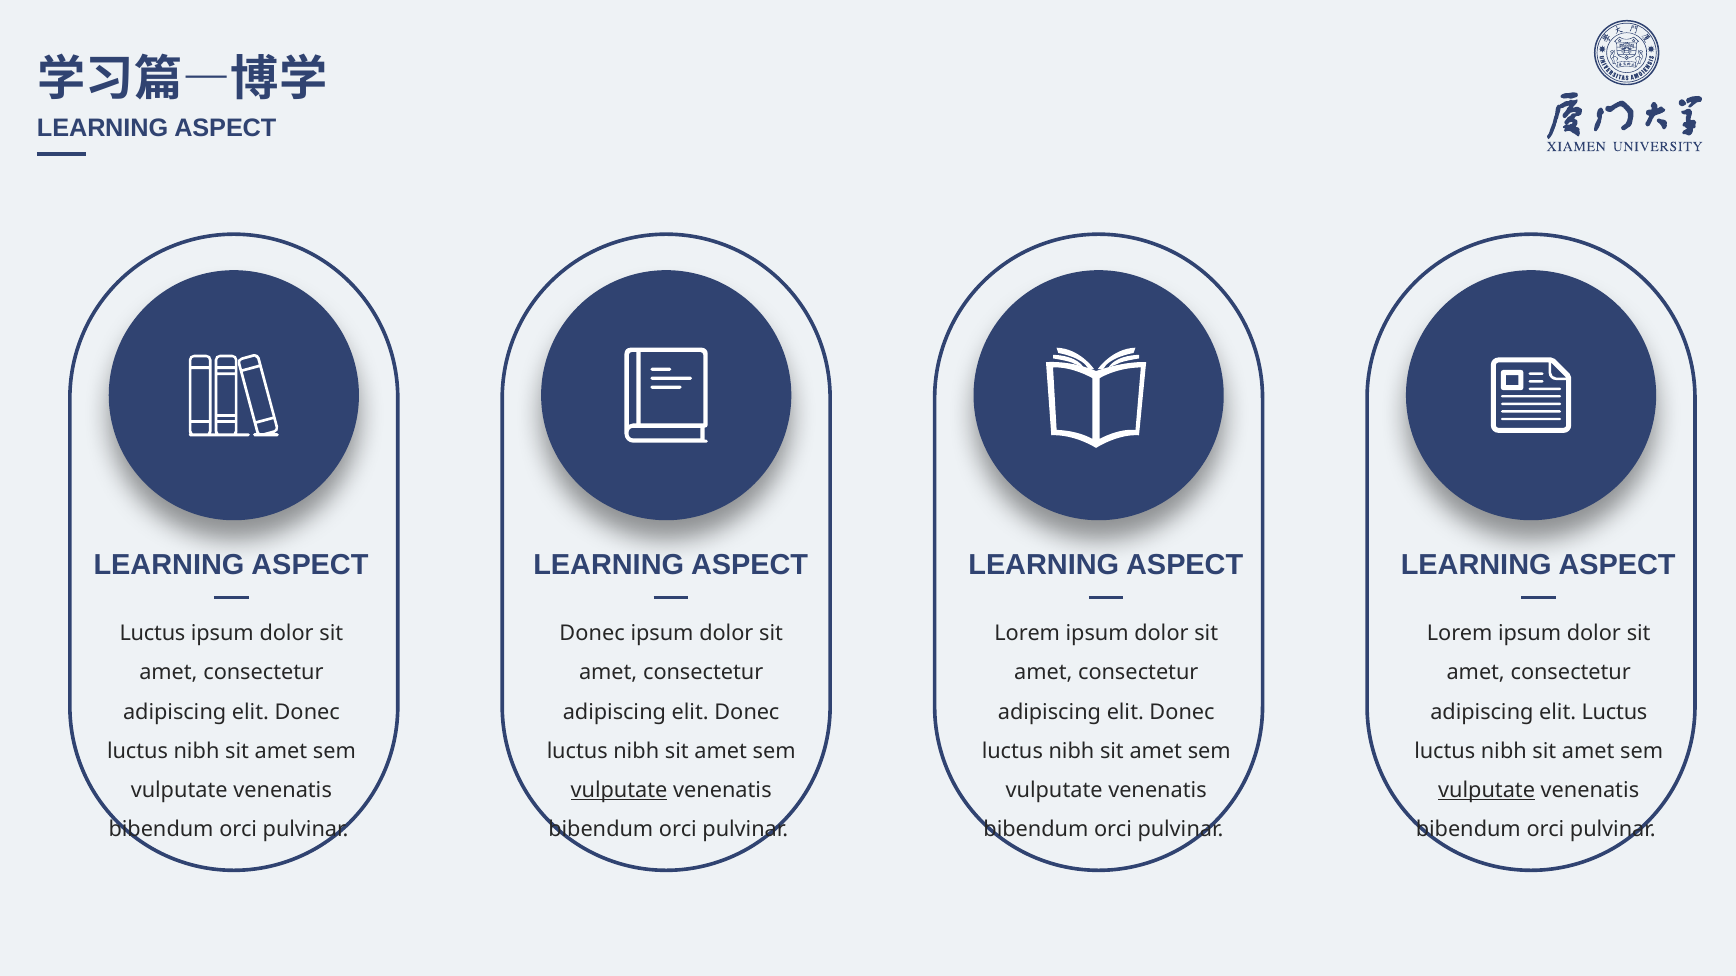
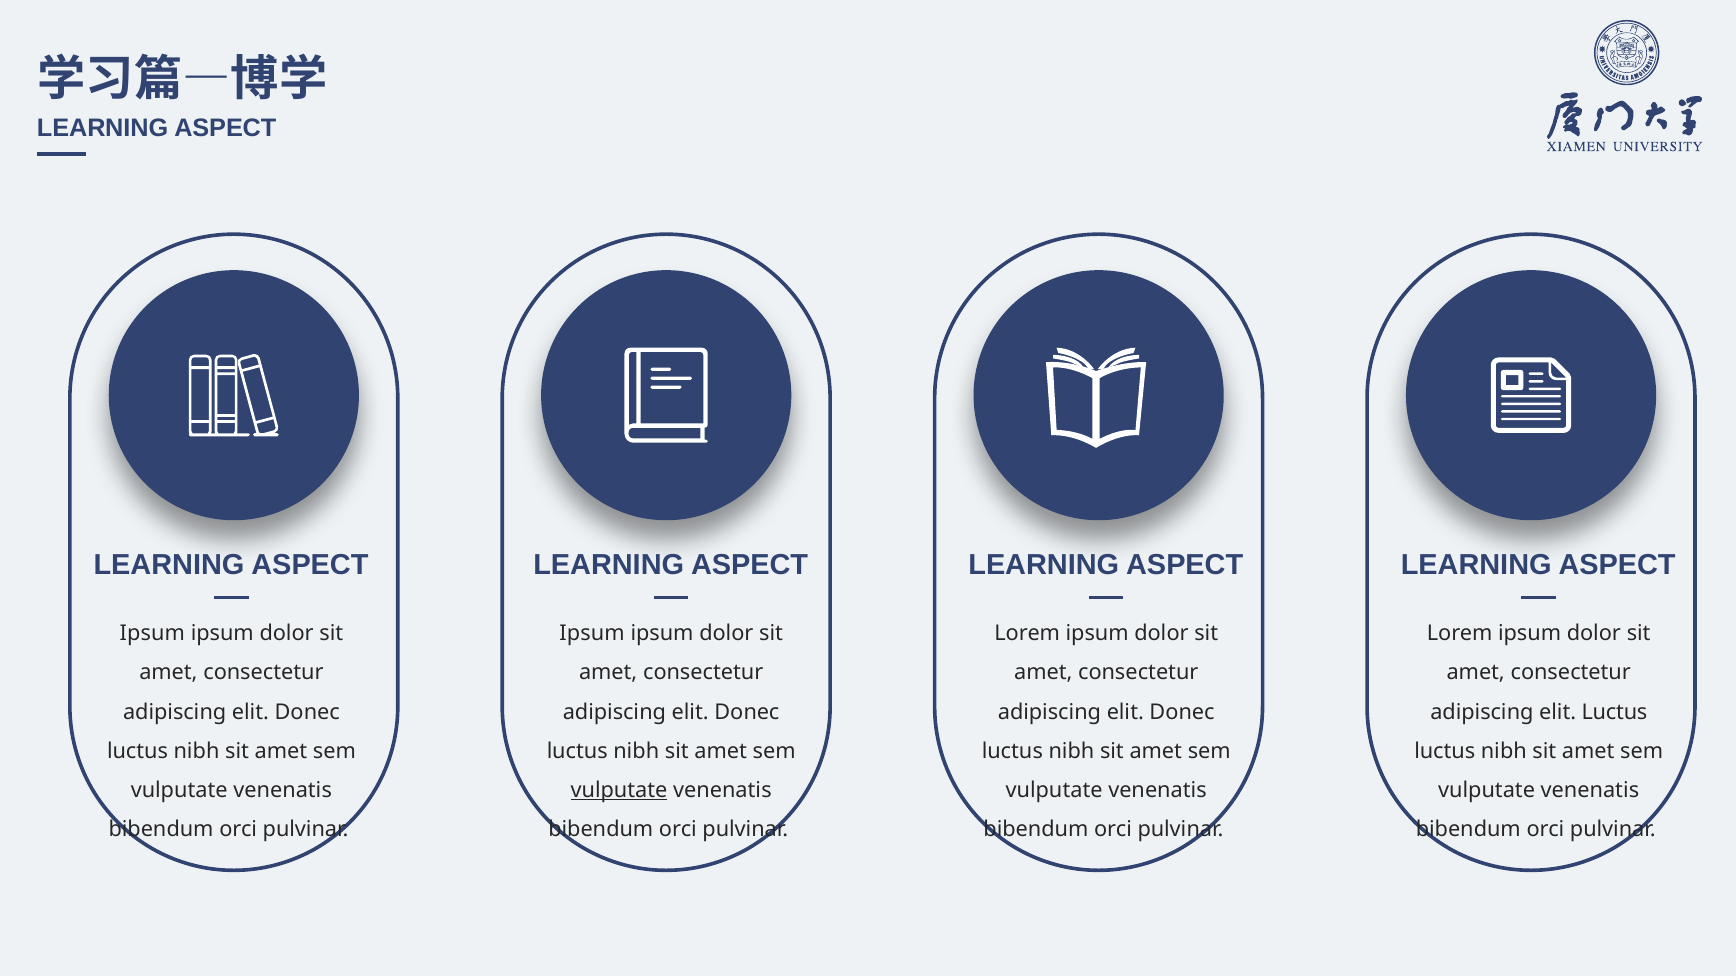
Luctus at (152, 634): Luctus -> Ipsum
Donec at (592, 634): Donec -> Ipsum
vulputate at (1487, 791) underline: present -> none
